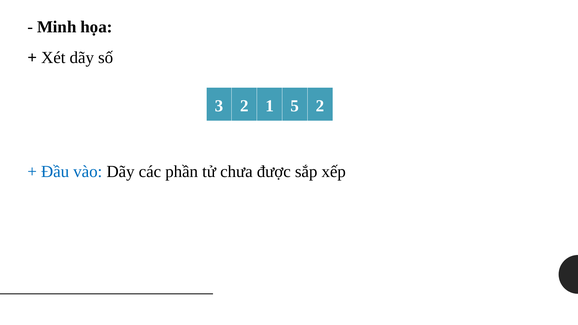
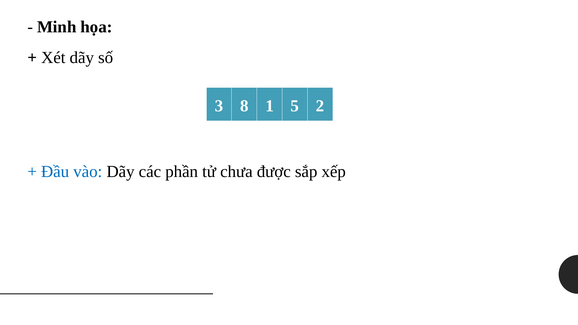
3 2: 2 -> 8
